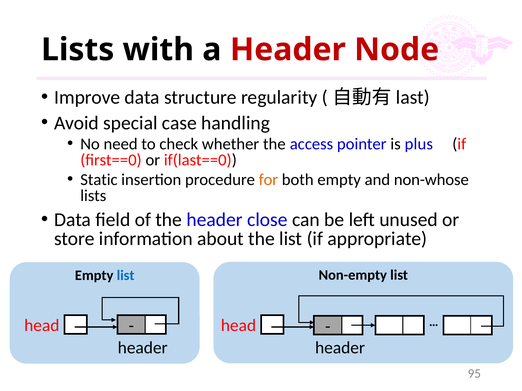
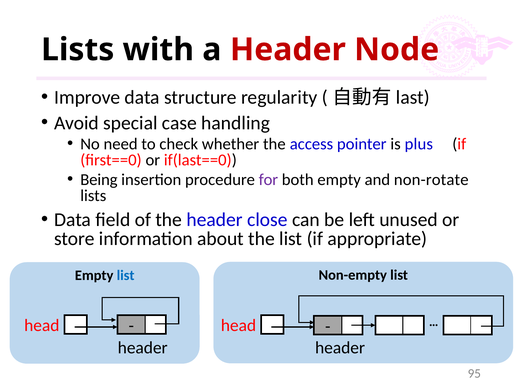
Static: Static -> Being
for colour: orange -> purple
non-whose: non-whose -> non-rotate
